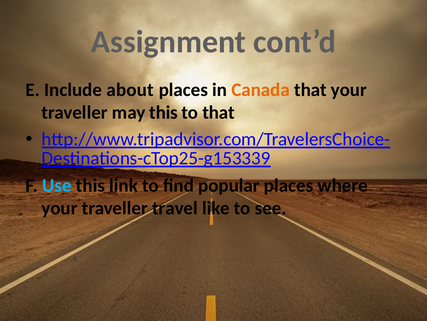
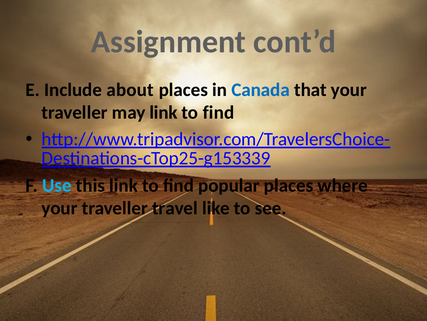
Canada colour: orange -> blue
may this: this -> link
that at (219, 112): that -> find
